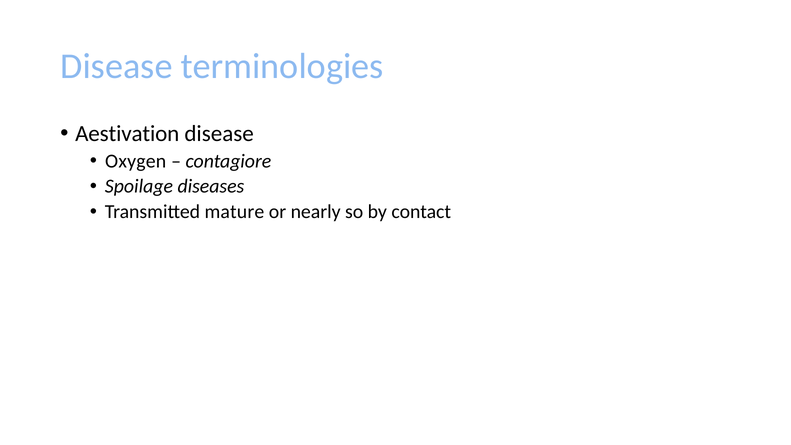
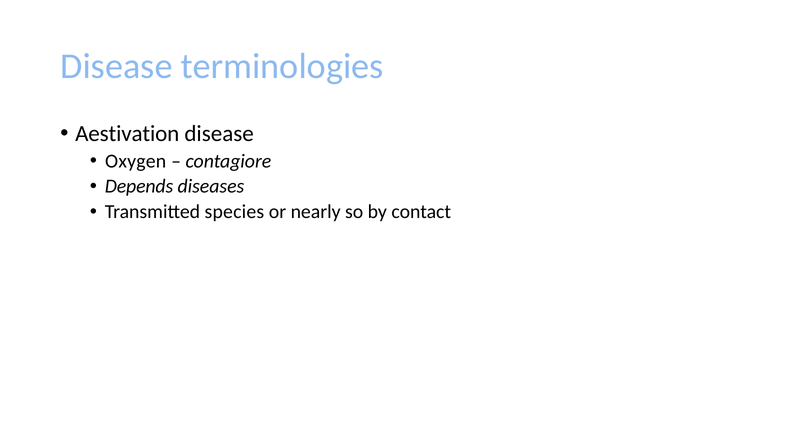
Spoilage: Spoilage -> Depends
mature: mature -> species
